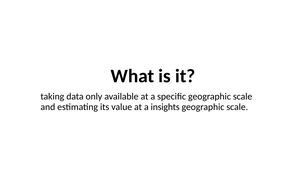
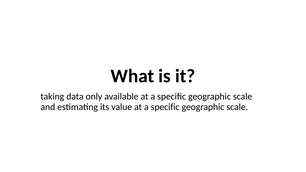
value at a insights: insights -> specific
